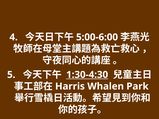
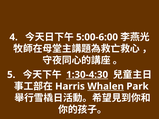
Whalen underline: none -> present
